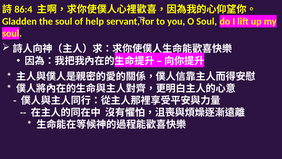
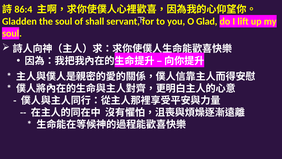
help: help -> shall
O Soul: Soul -> Glad
